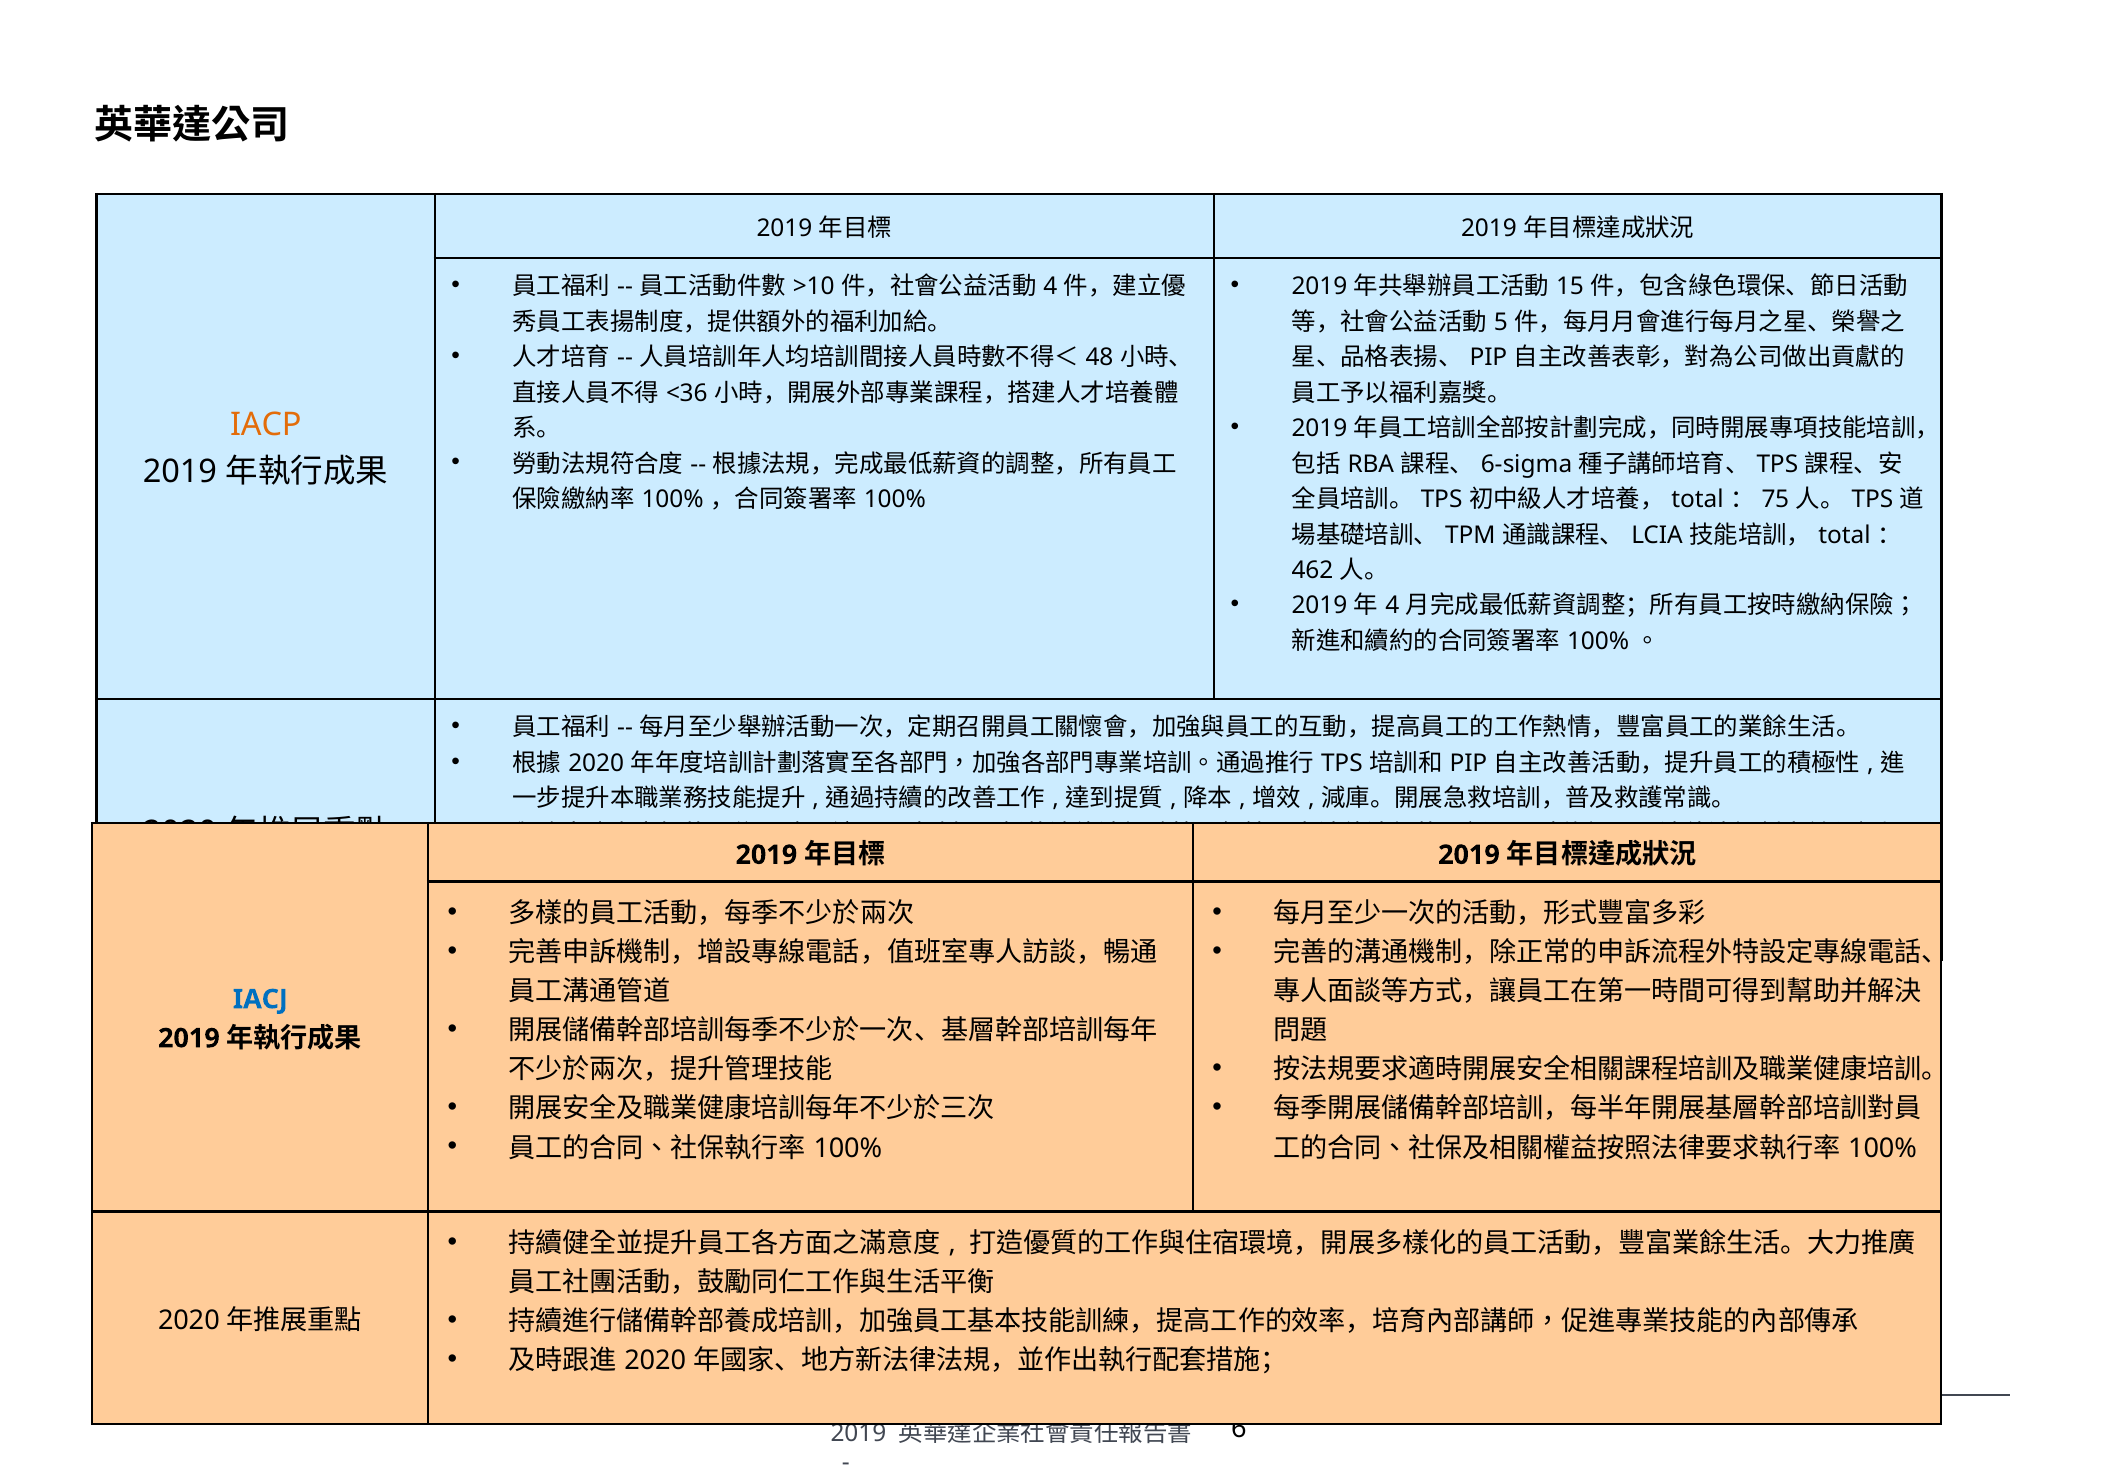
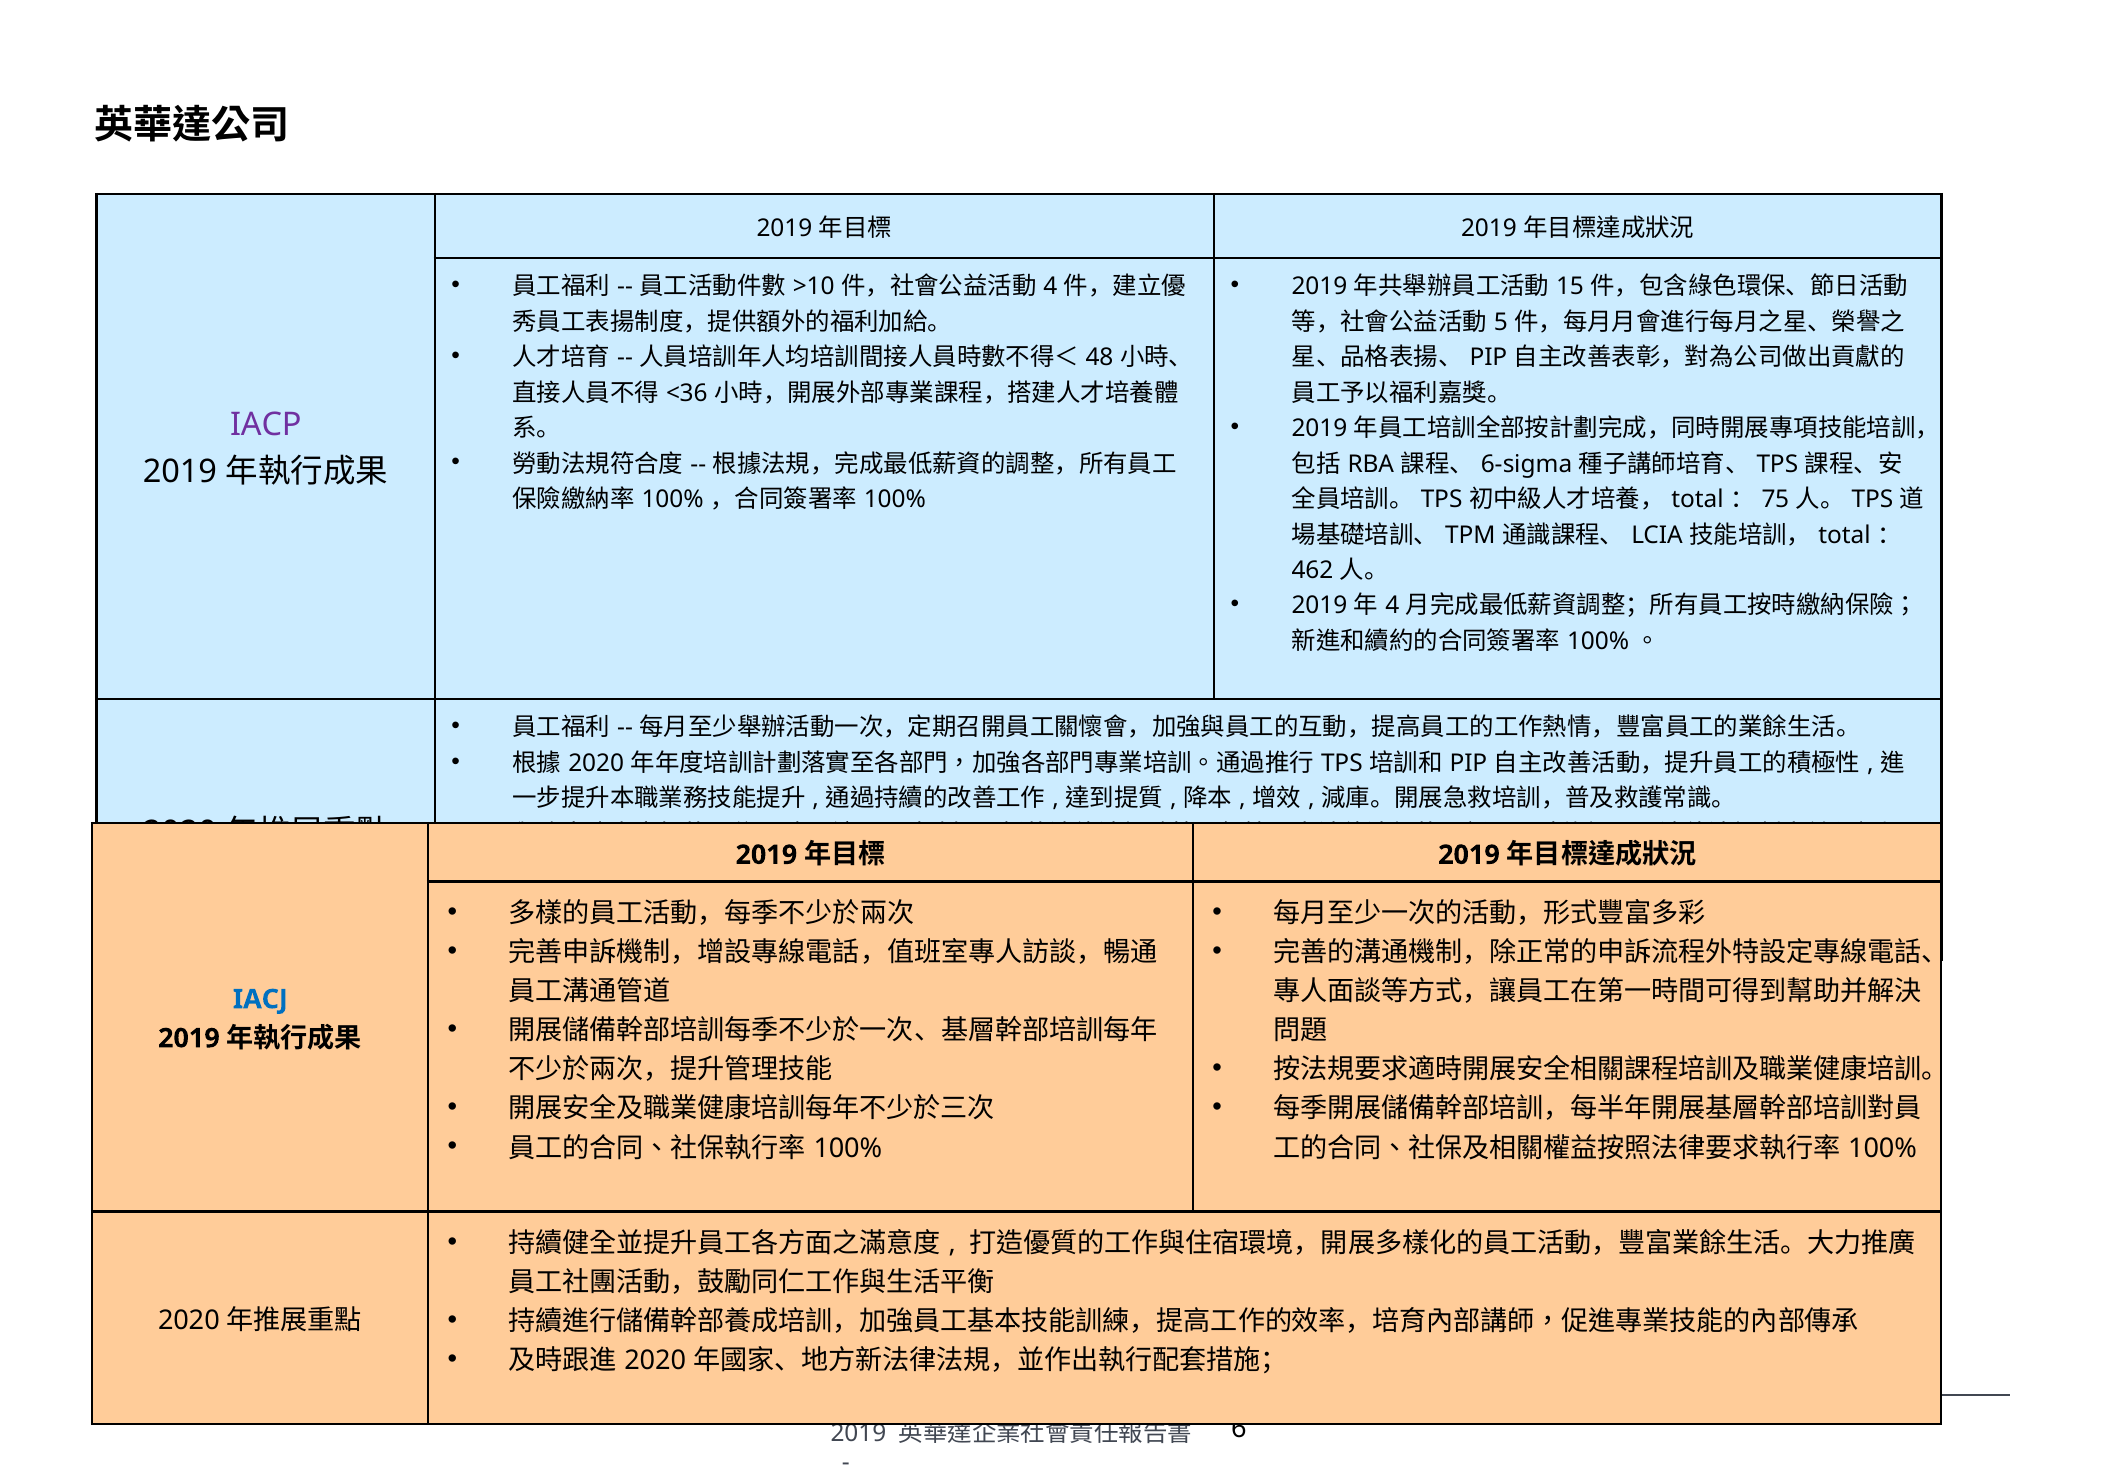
IACP colour: orange -> purple
